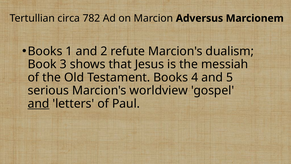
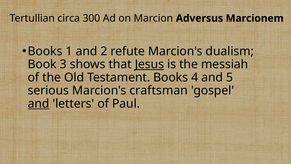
782: 782 -> 300
Jesus underline: none -> present
worldview: worldview -> craftsman
